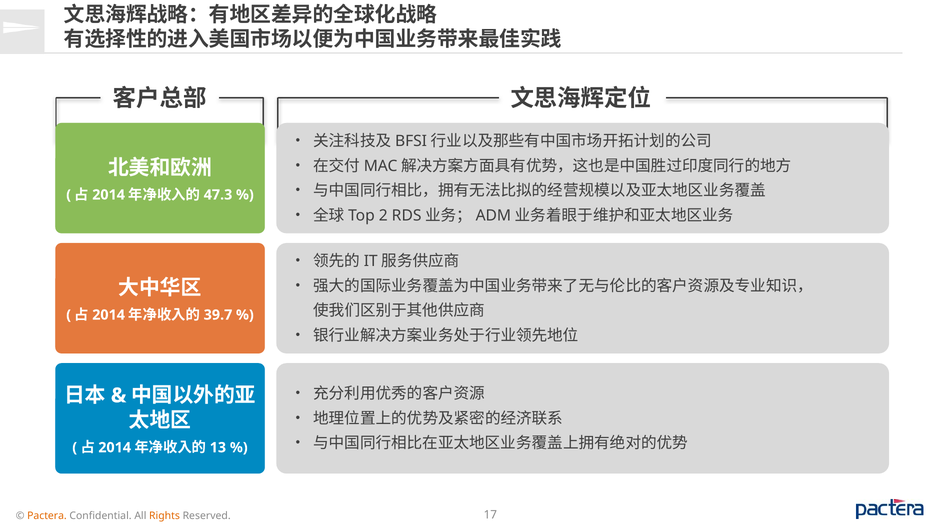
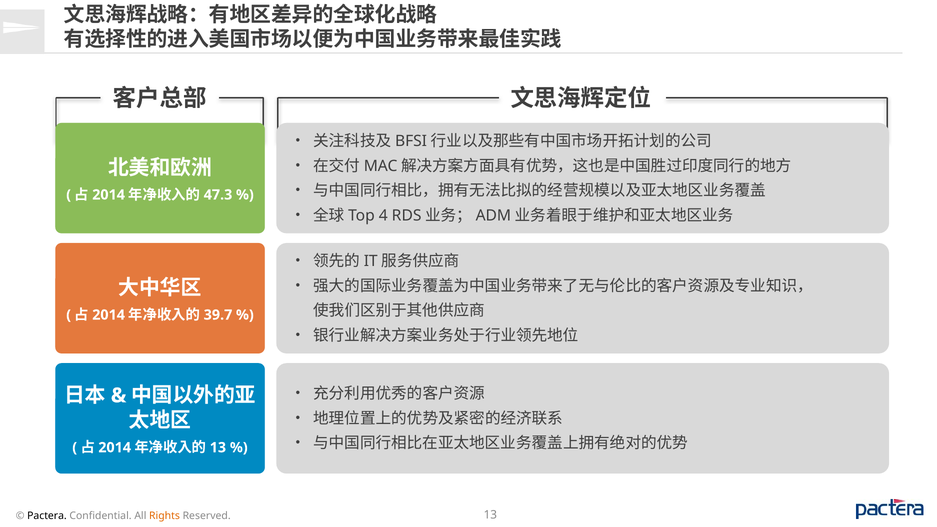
2: 2 -> 4
Pactera colour: orange -> black
Reserved 17: 17 -> 13
